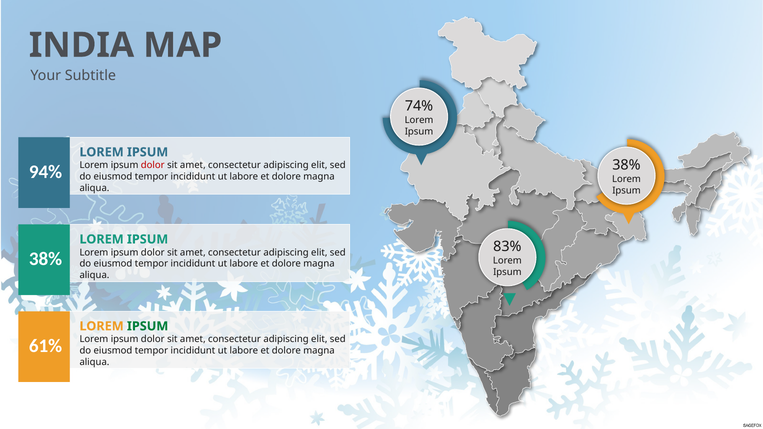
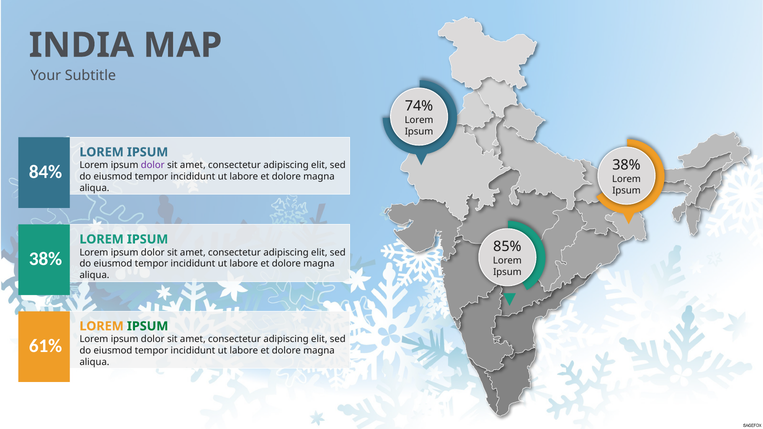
dolor at (153, 165) colour: red -> purple
94%: 94% -> 84%
83%: 83% -> 85%
